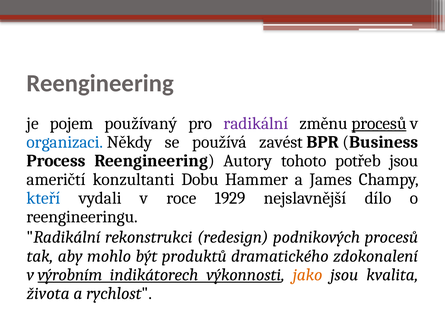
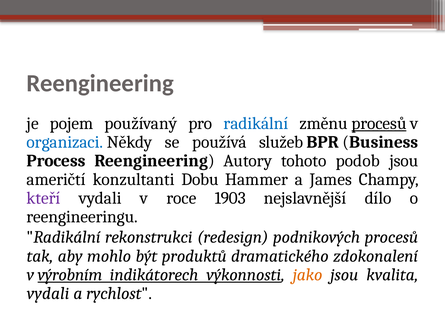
radikální at (256, 123) colour: purple -> blue
zavést: zavést -> služeb
potřeb: potřeb -> podob
kteří colour: blue -> purple
1929: 1929 -> 1903
života at (48, 293): života -> vydali
